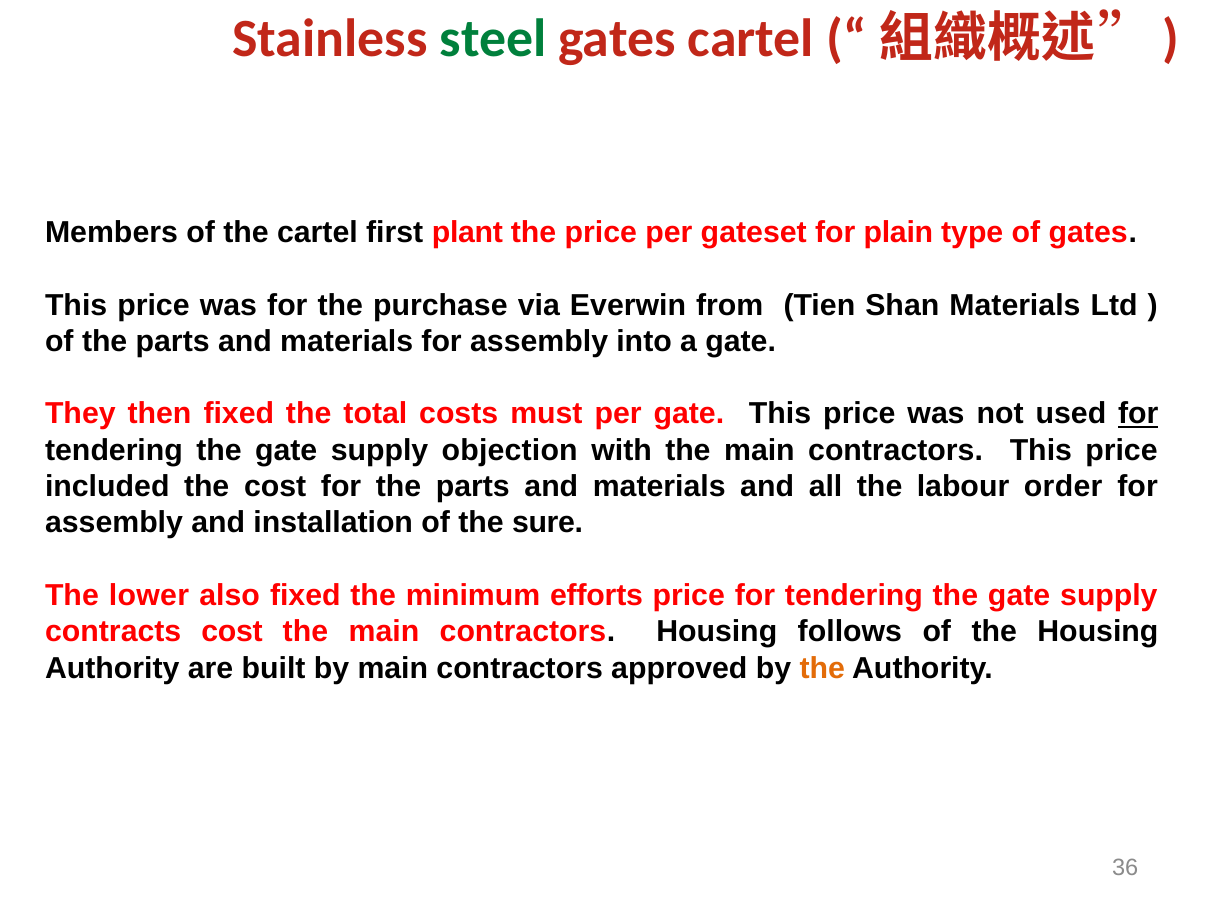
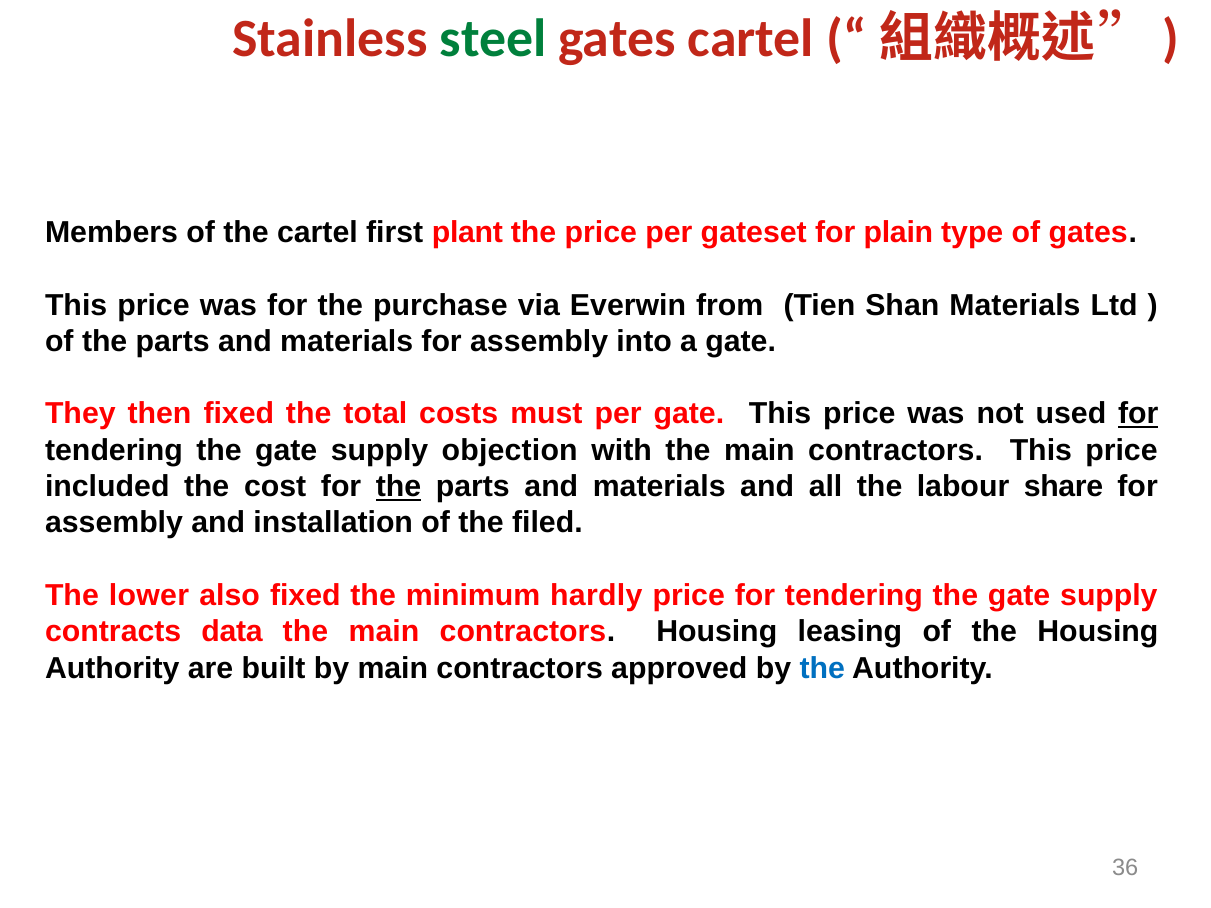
the at (398, 487) underline: none -> present
order: order -> share
sure: sure -> filed
efforts: efforts -> hardly
contracts cost: cost -> data
follows: follows -> leasing
the at (822, 668) colour: orange -> blue
